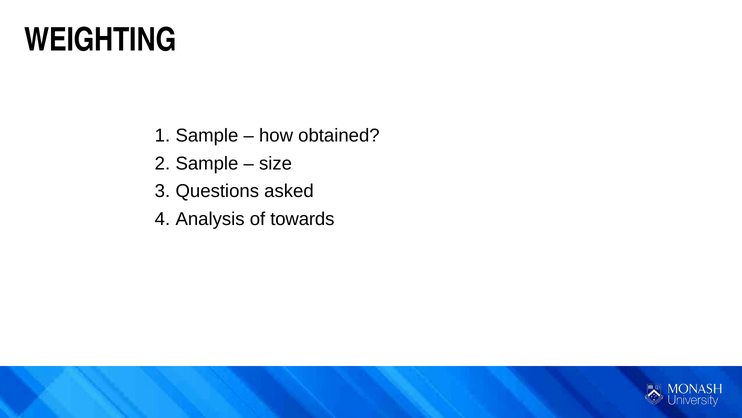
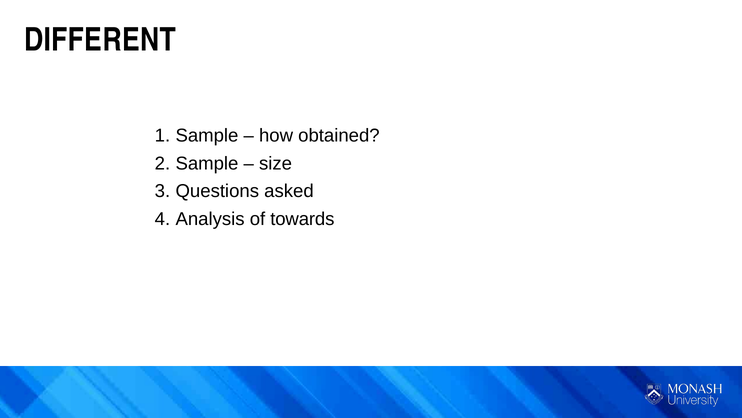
WEIGHTING: WEIGHTING -> DIFFERENT
